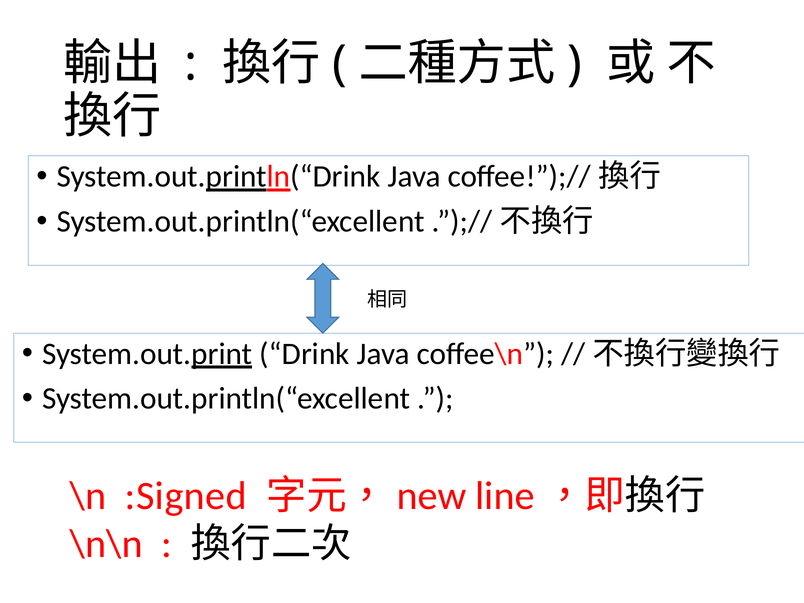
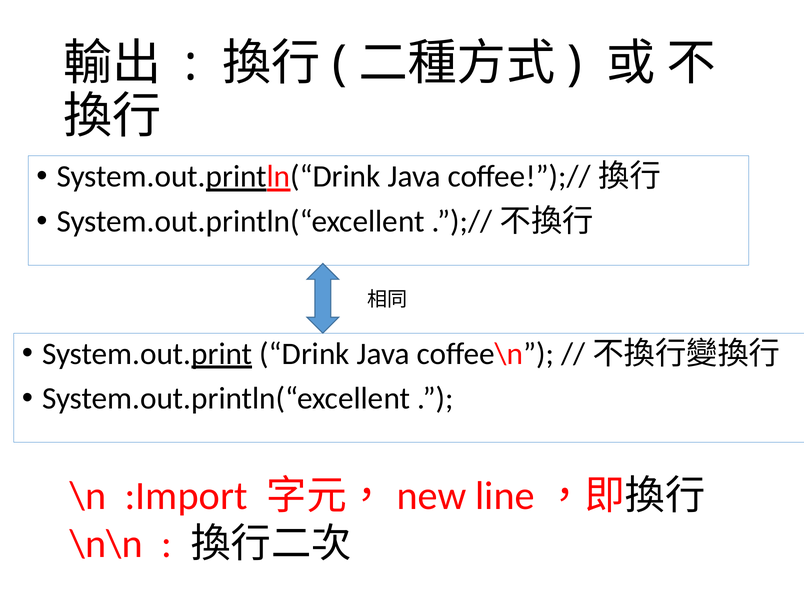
:Signed: :Signed -> :Import
